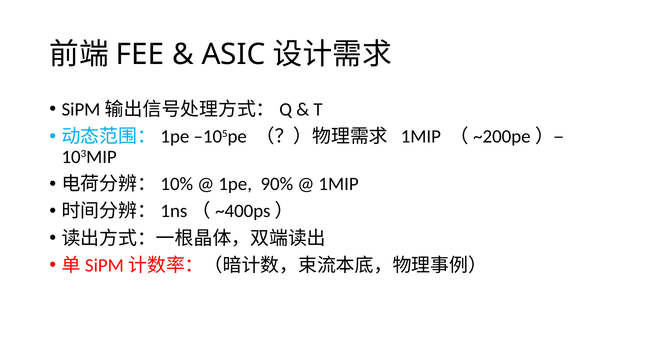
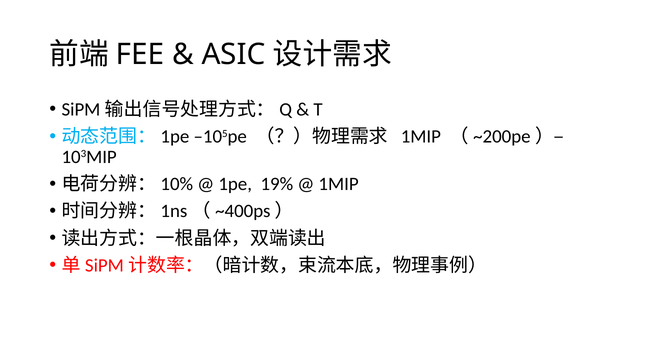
90%: 90% -> 19%
